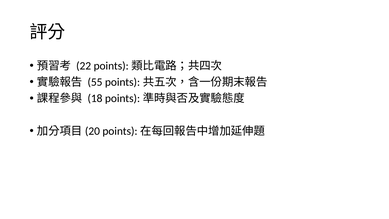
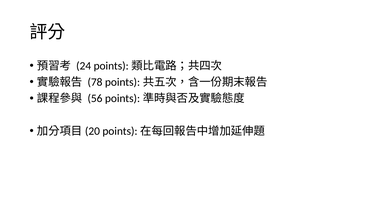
22: 22 -> 24
55: 55 -> 78
18: 18 -> 56
